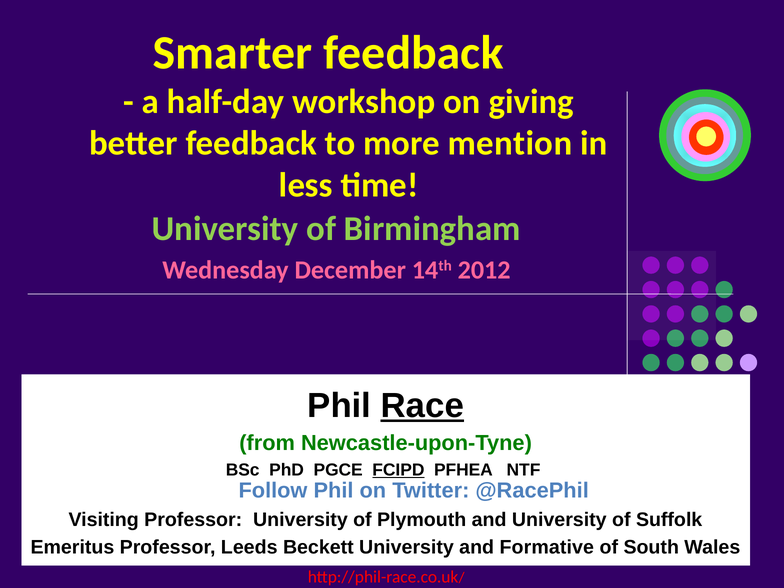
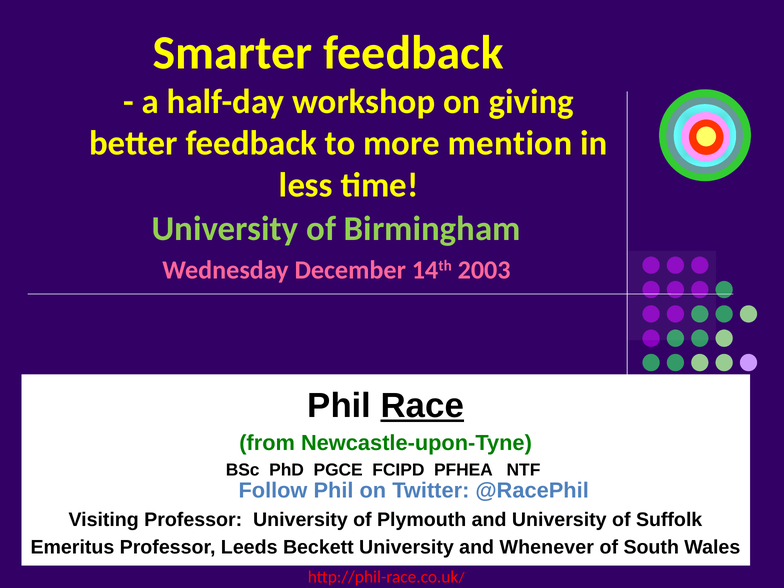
2012: 2012 -> 2003
FCIPD underline: present -> none
Formative: Formative -> Whenever
